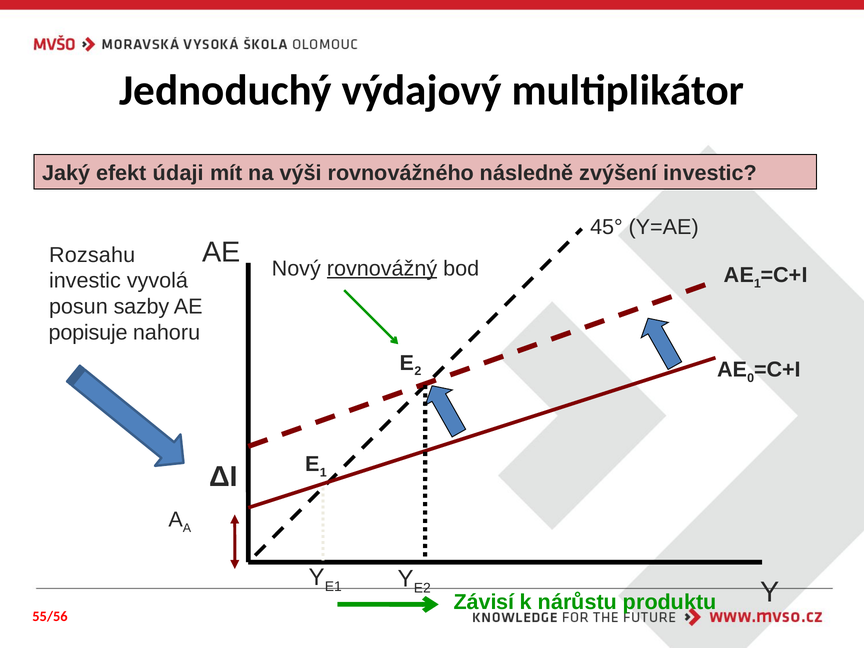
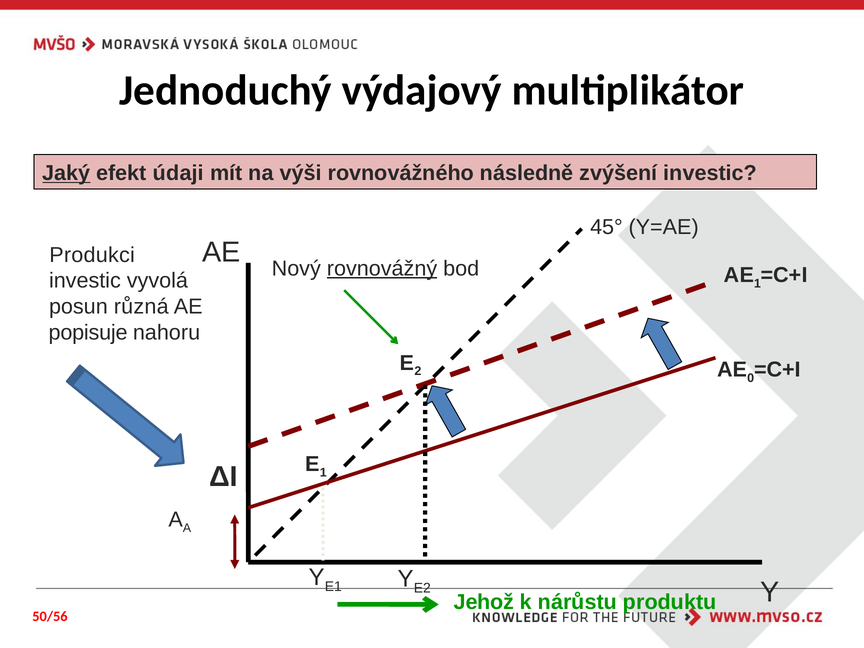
Jaký underline: none -> present
Rozsahu: Rozsahu -> Produkci
sazby: sazby -> různá
Závisí: Závisí -> Jehož
55/56: 55/56 -> 50/56
